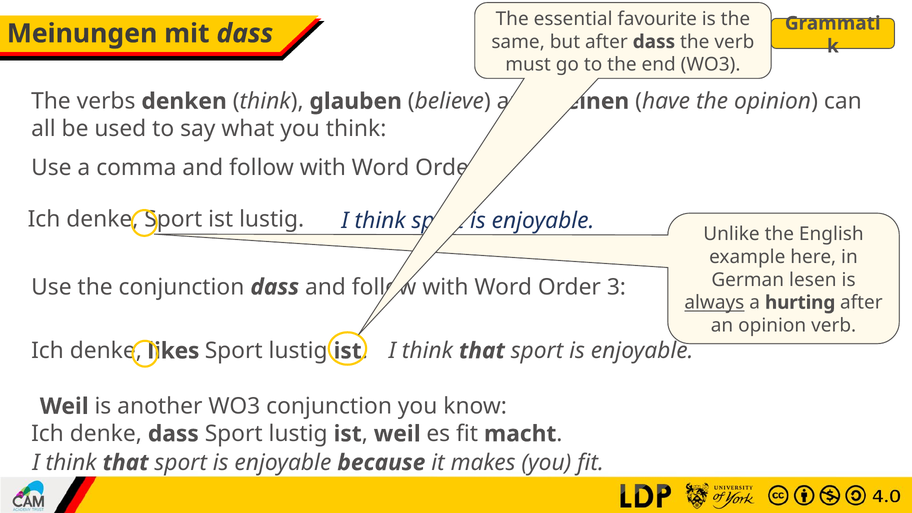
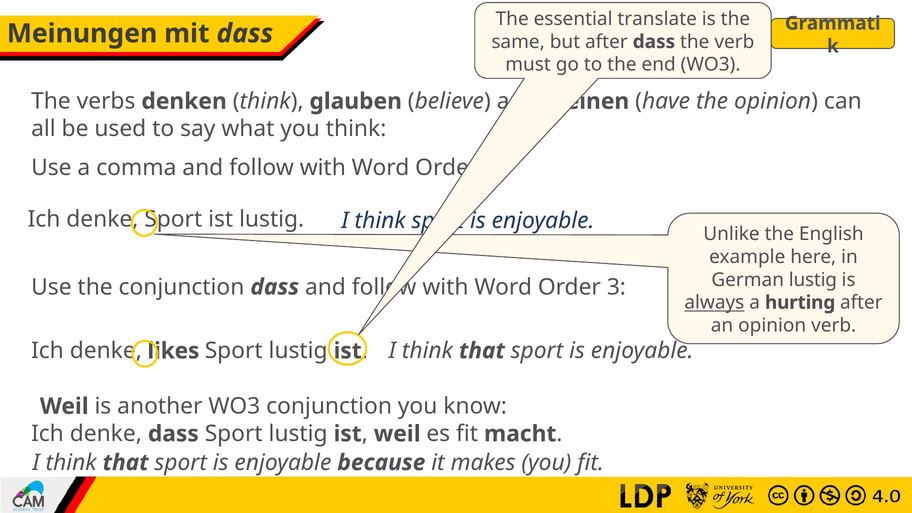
favourite: favourite -> translate
lesen at (813, 280): lesen -> lustig
